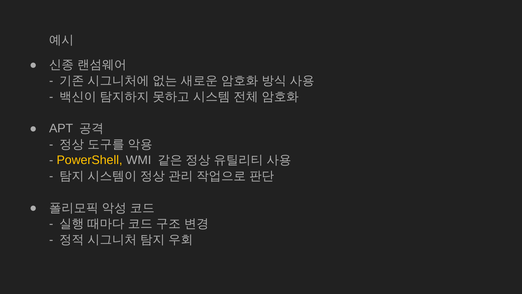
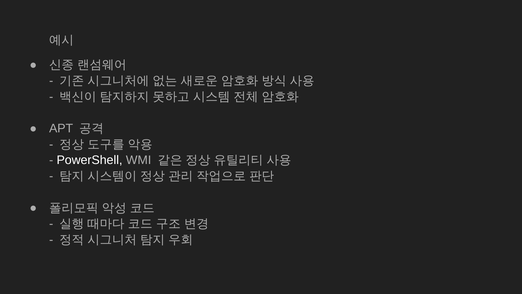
PowerShell colour: yellow -> white
